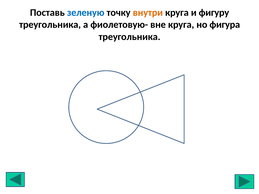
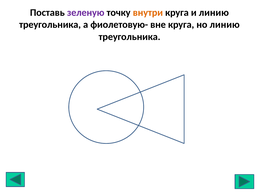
зеленую colour: blue -> purple
и фигуру: фигуру -> линию
но фигура: фигура -> линию
